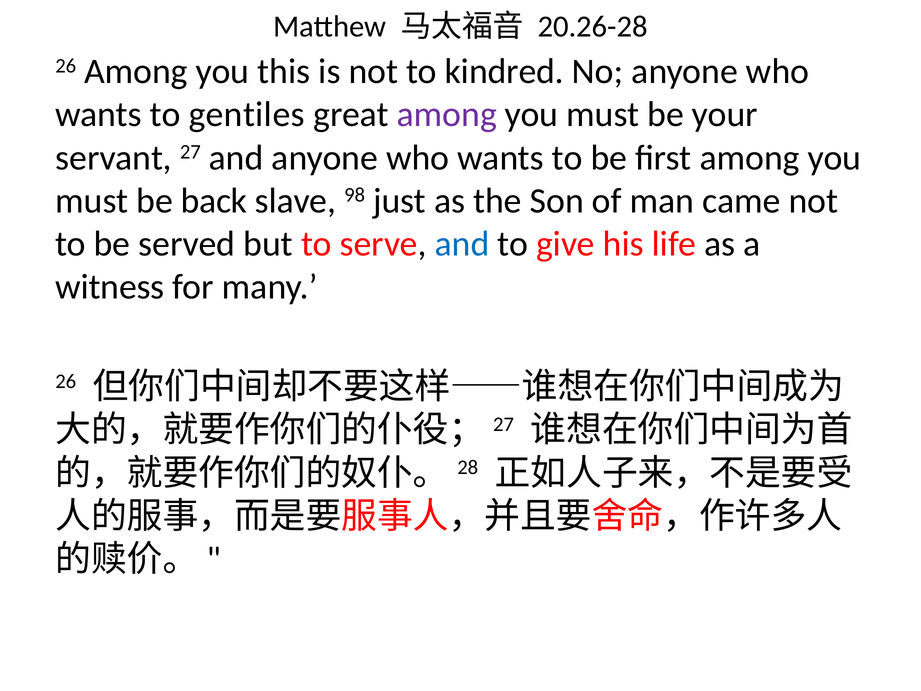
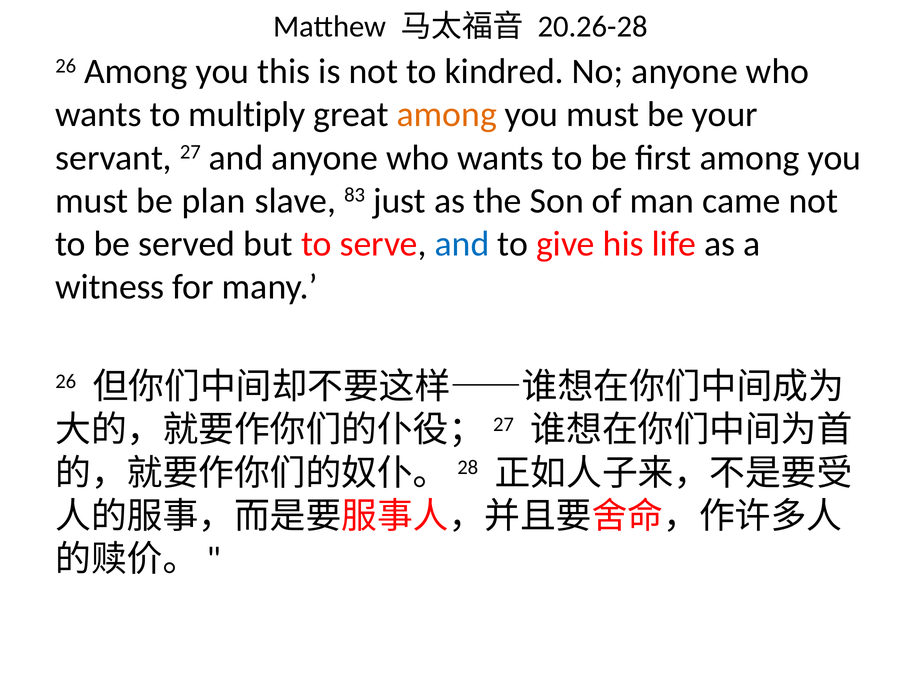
gentiles: gentiles -> multiply
among at (447, 115) colour: purple -> orange
back: back -> plan
98: 98 -> 83
